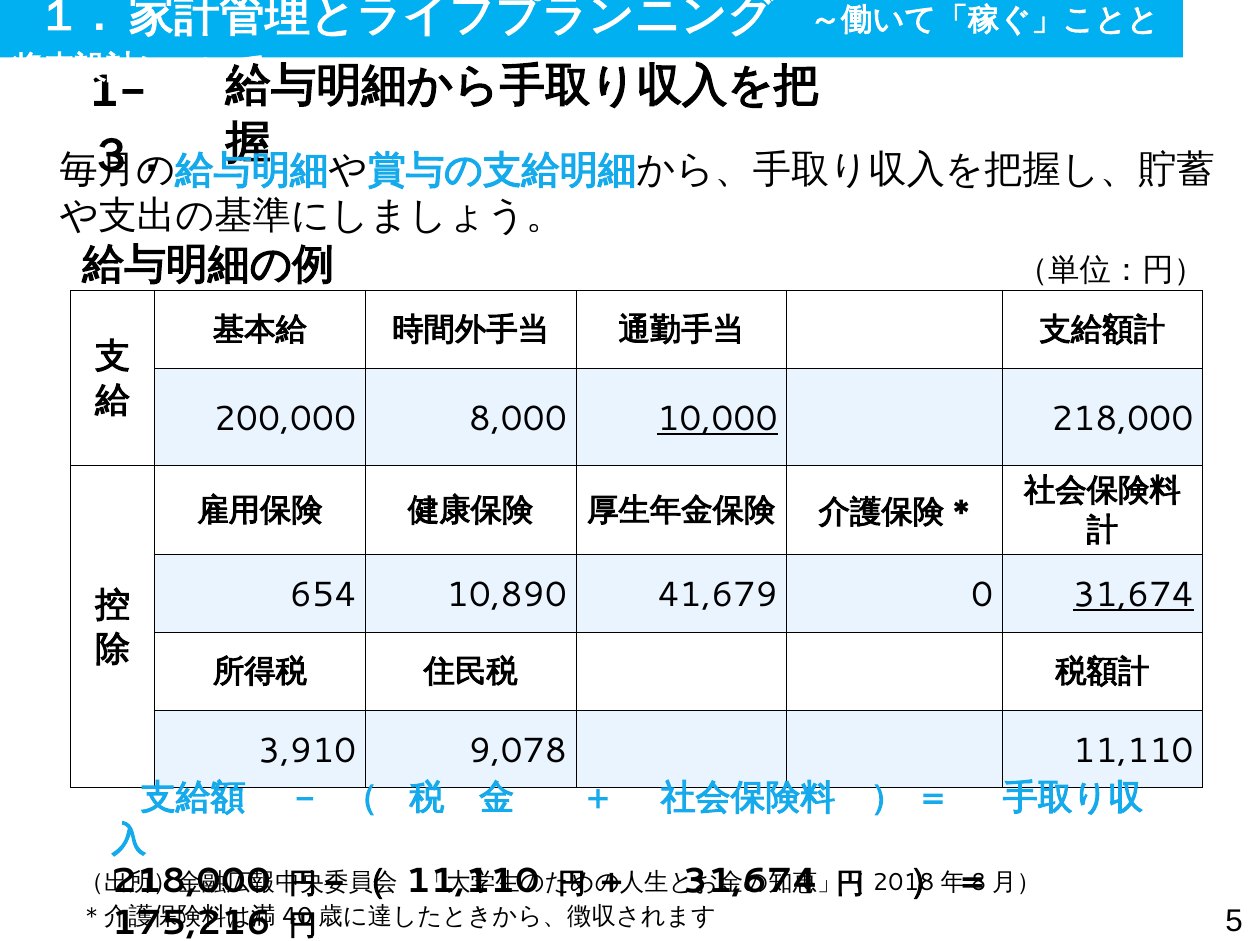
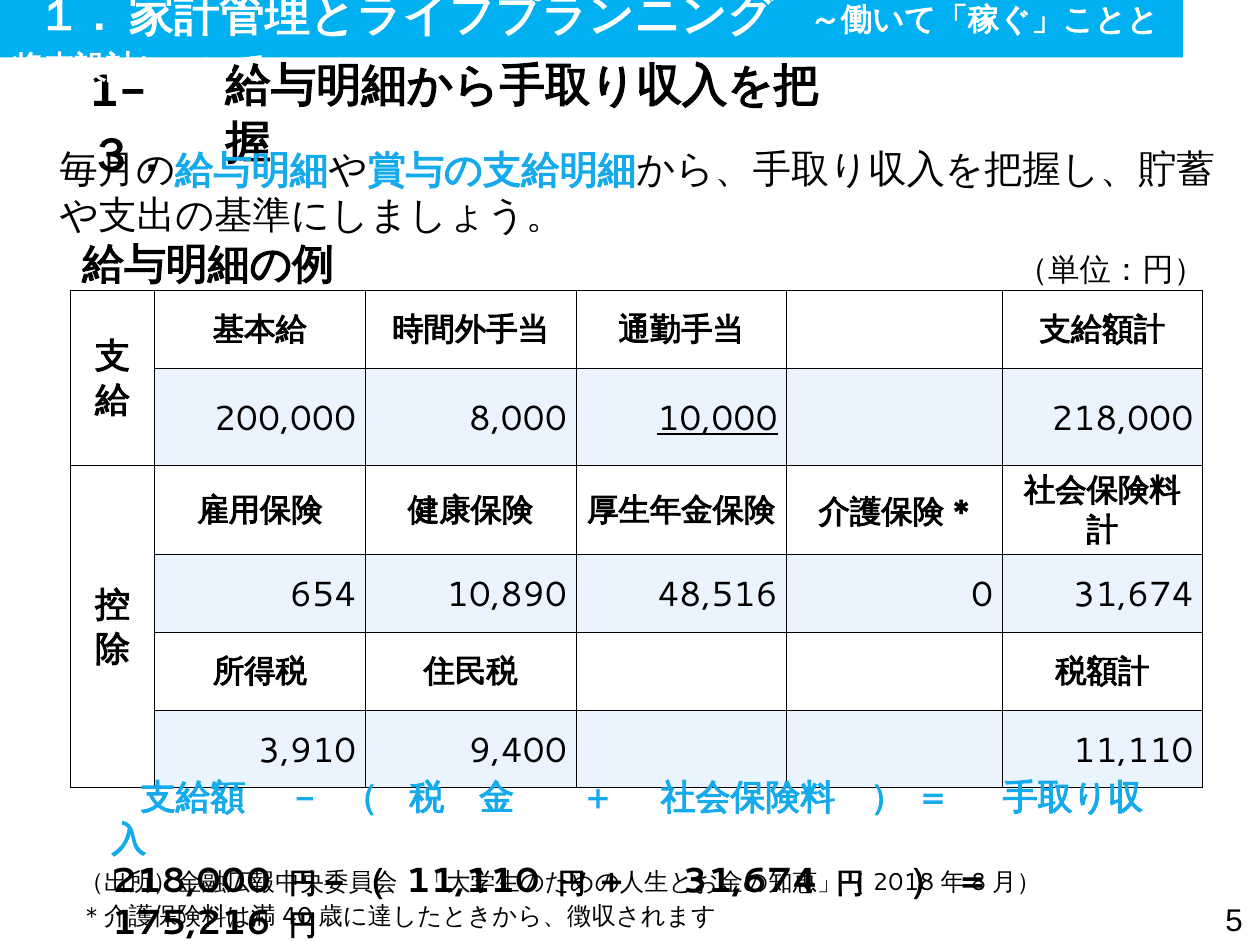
41,679: 41,679 -> 48,516
31,674 at (1133, 595) underline: present -> none
9,078: 9,078 -> 9,400
